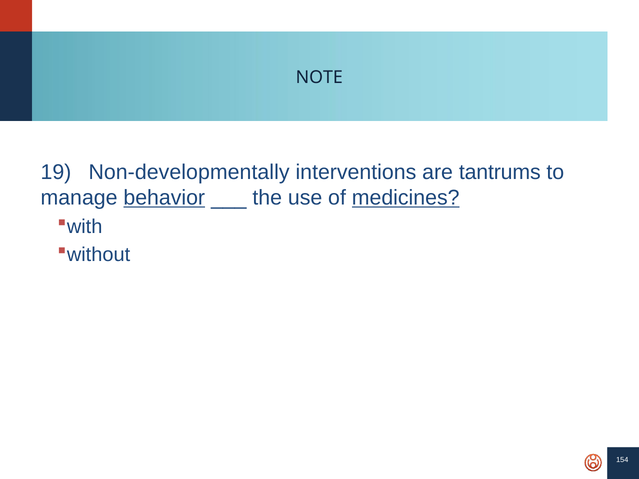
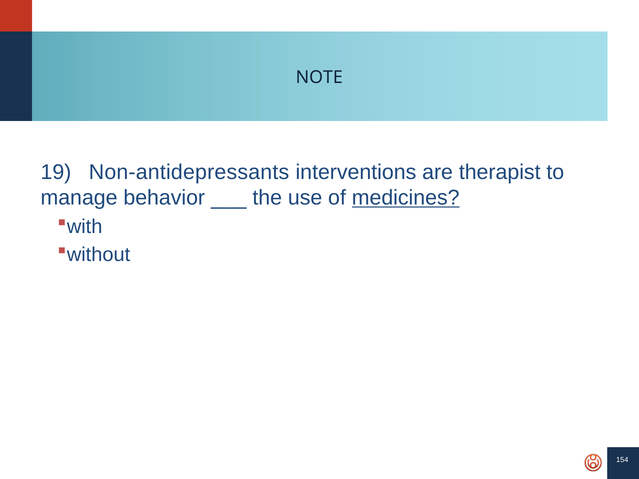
Non-developmentally: Non-developmentally -> Non-antidepressants
tantrums: tantrums -> therapist
behavior underline: present -> none
